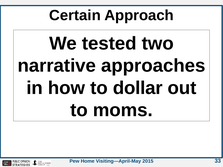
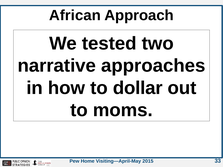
Certain: Certain -> African
